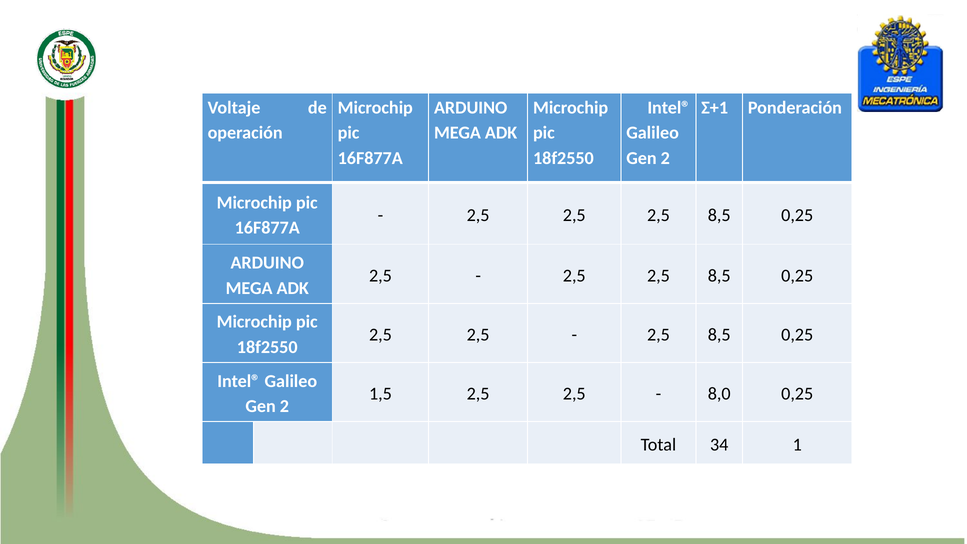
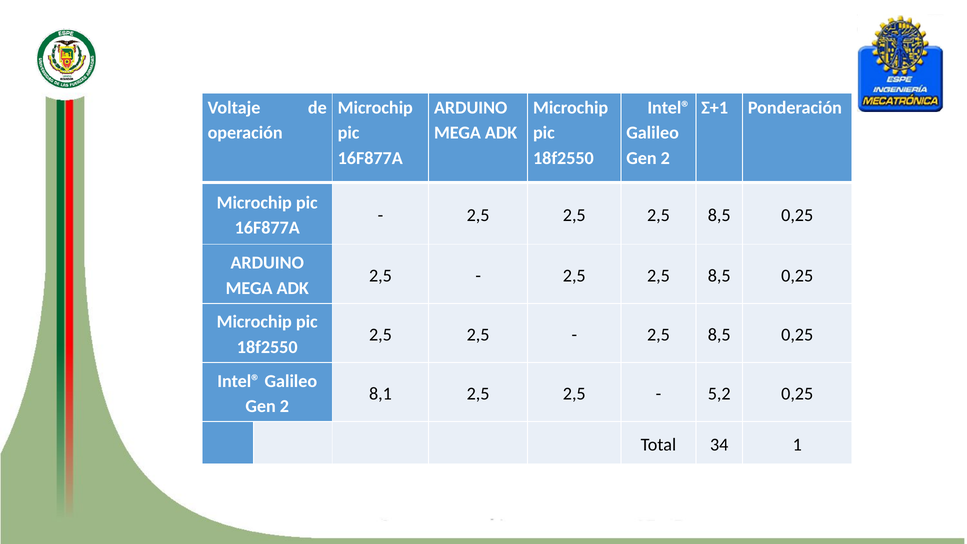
1,5: 1,5 -> 8,1
8,0: 8,0 -> 5,2
